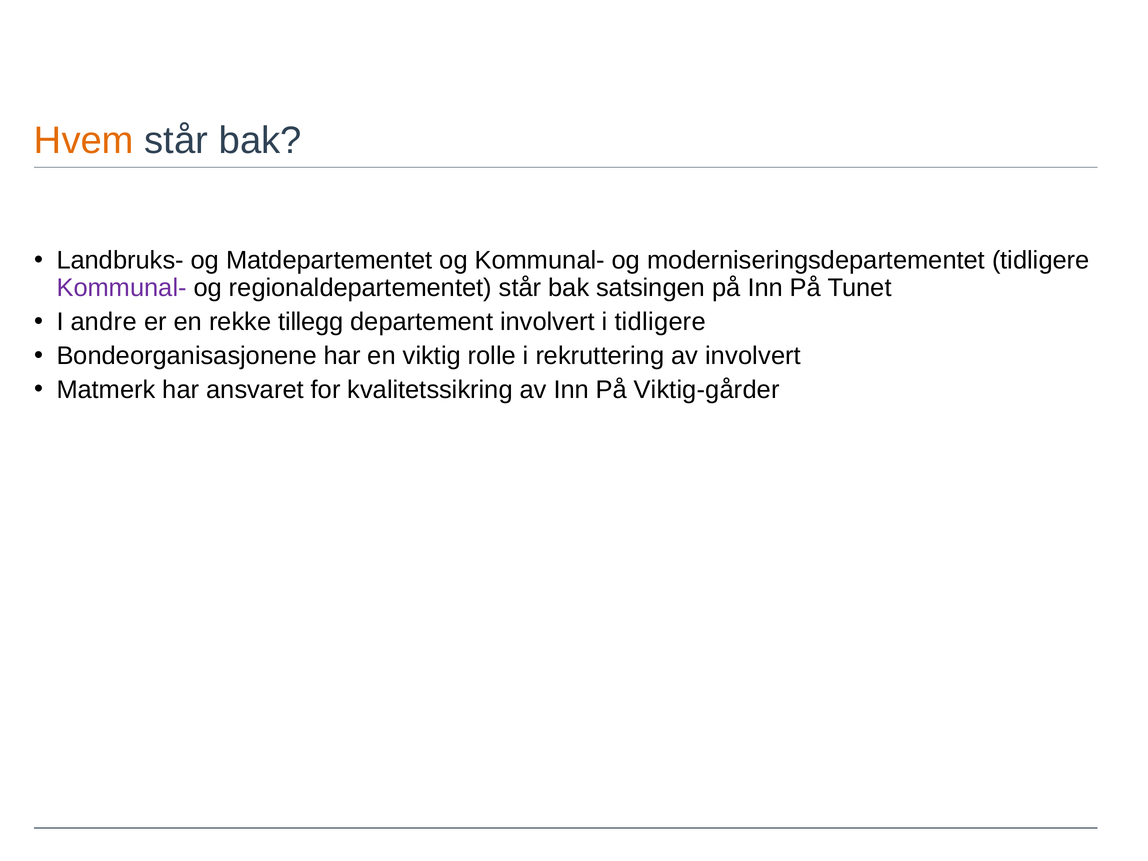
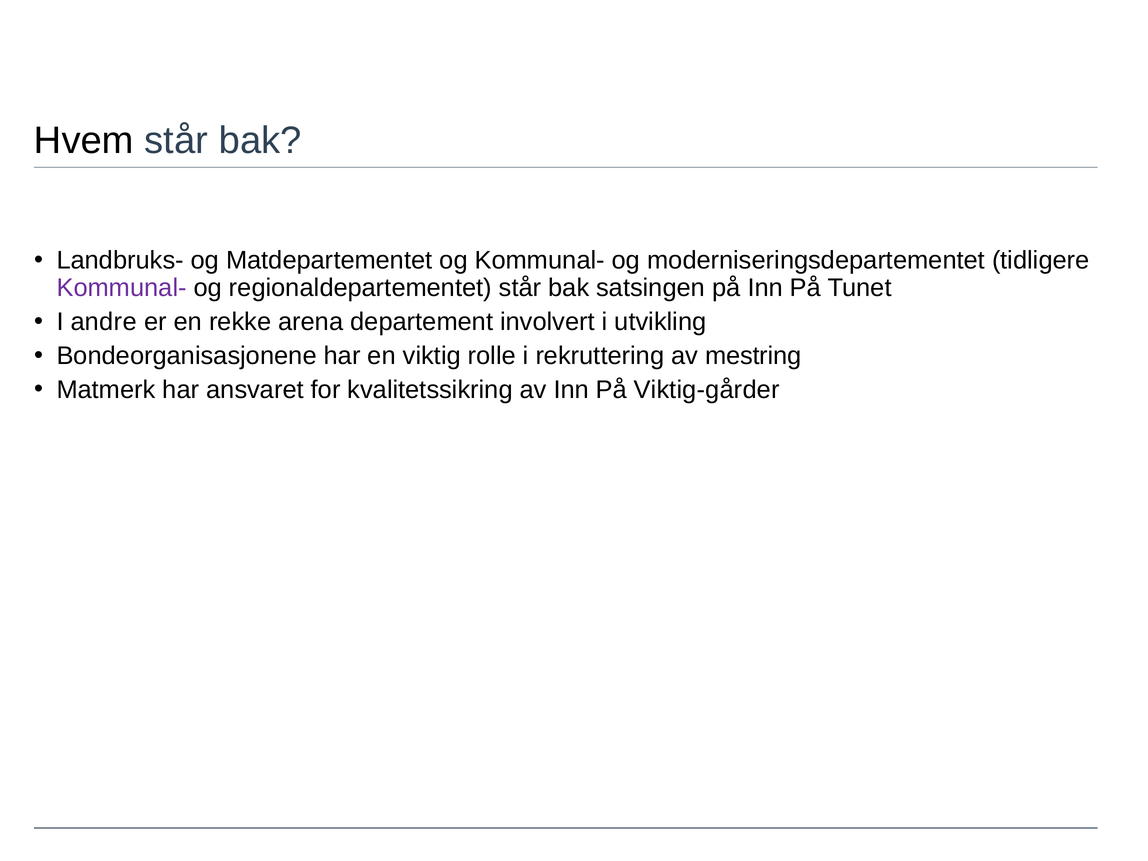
Hvem colour: orange -> black
tillegg: tillegg -> arena
i tidligere: tidligere -> utvikling
av involvert: involvert -> mestring
